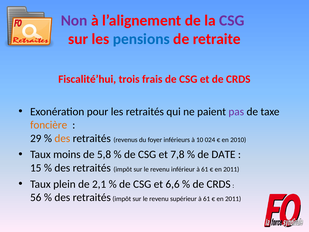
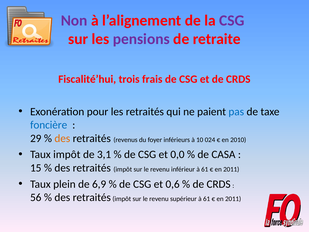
pensions colour: blue -> purple
pas colour: purple -> blue
foncière colour: orange -> blue
Taux moins: moins -> impôt
5,8: 5,8 -> 3,1
7,8: 7,8 -> 0,0
DATE: DATE -> CASA
2,1: 2,1 -> 6,9
6,6: 6,6 -> 0,6
